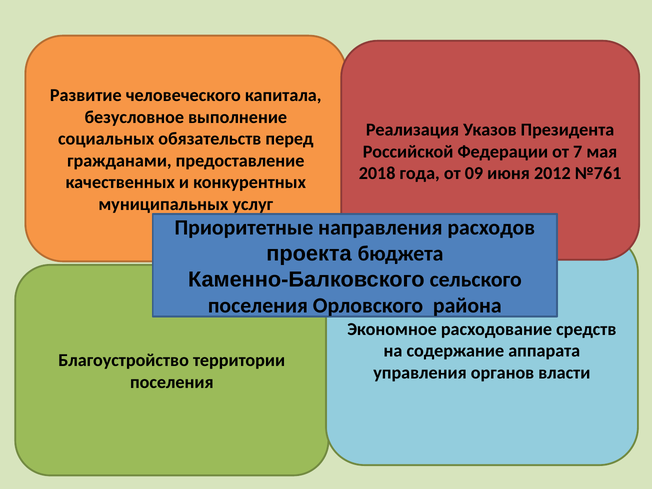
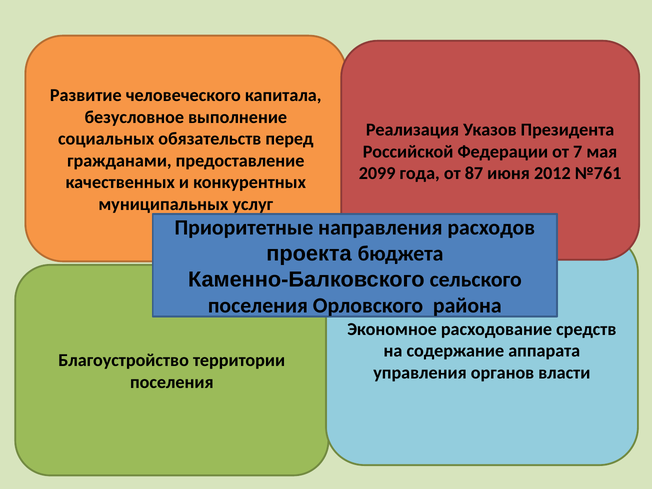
2018: 2018 -> 2099
09: 09 -> 87
